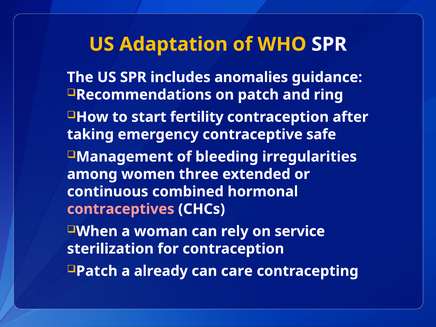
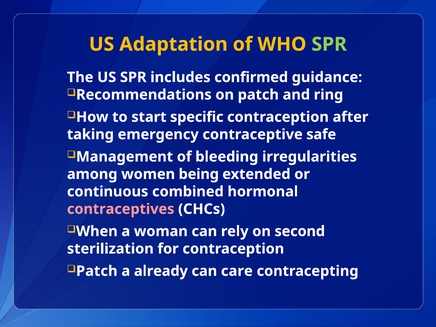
SPR at (329, 44) colour: white -> light green
anomalies: anomalies -> confirmed
fertility: fertility -> specific
three: three -> being
service: service -> second
